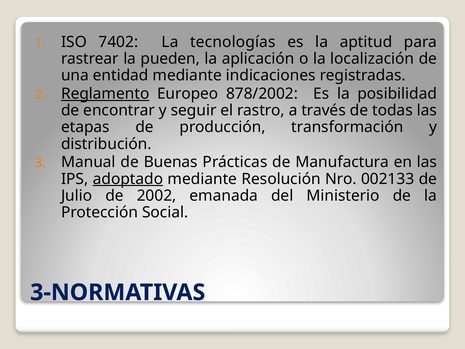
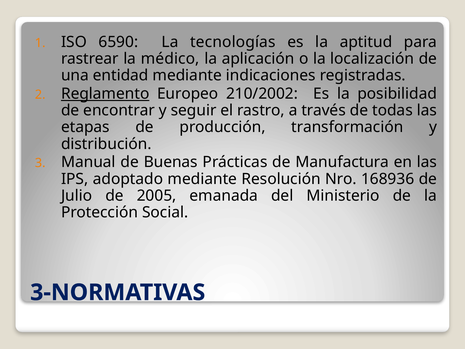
7402: 7402 -> 6590
pueden: pueden -> médico
878/2002: 878/2002 -> 210/2002
adoptado underline: present -> none
002133: 002133 -> 168936
2002: 2002 -> 2005
